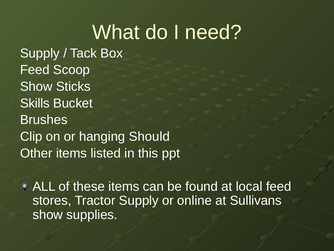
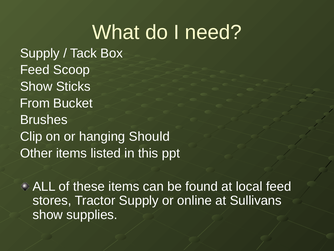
Skills: Skills -> From
